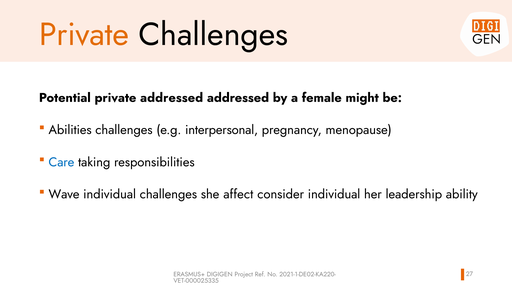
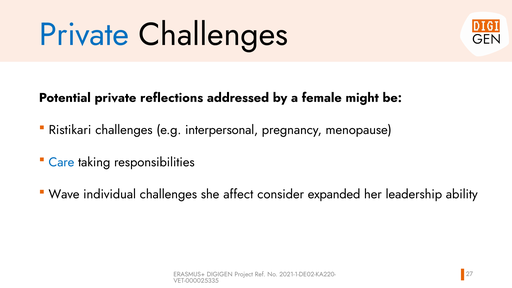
Private at (84, 35) colour: orange -> blue
private addressed: addressed -> reflections
Abilities: Abilities -> Ristikari
consider individual: individual -> expanded
